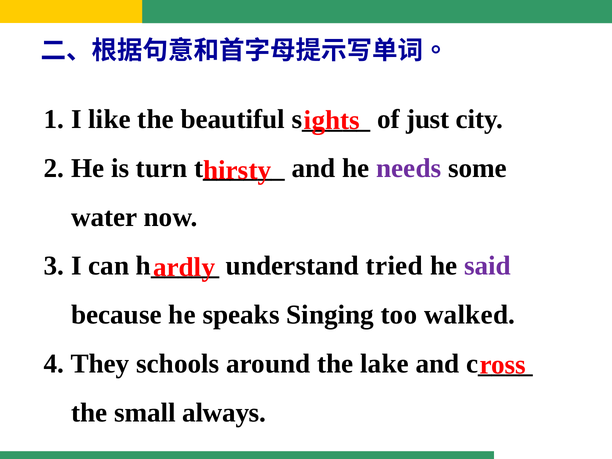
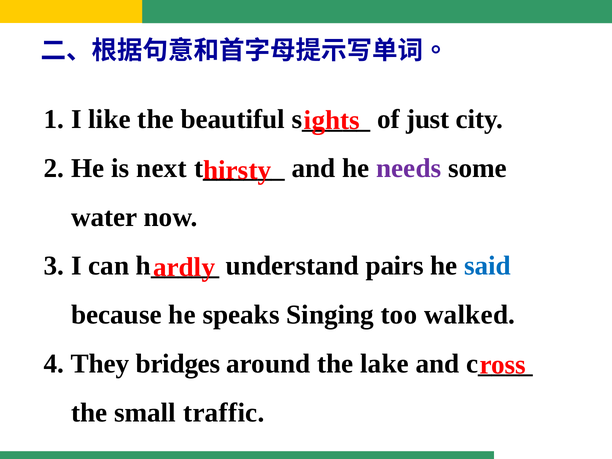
turn: turn -> next
tried: tried -> pairs
said colour: purple -> blue
schools: schools -> bridges
always: always -> traffic
